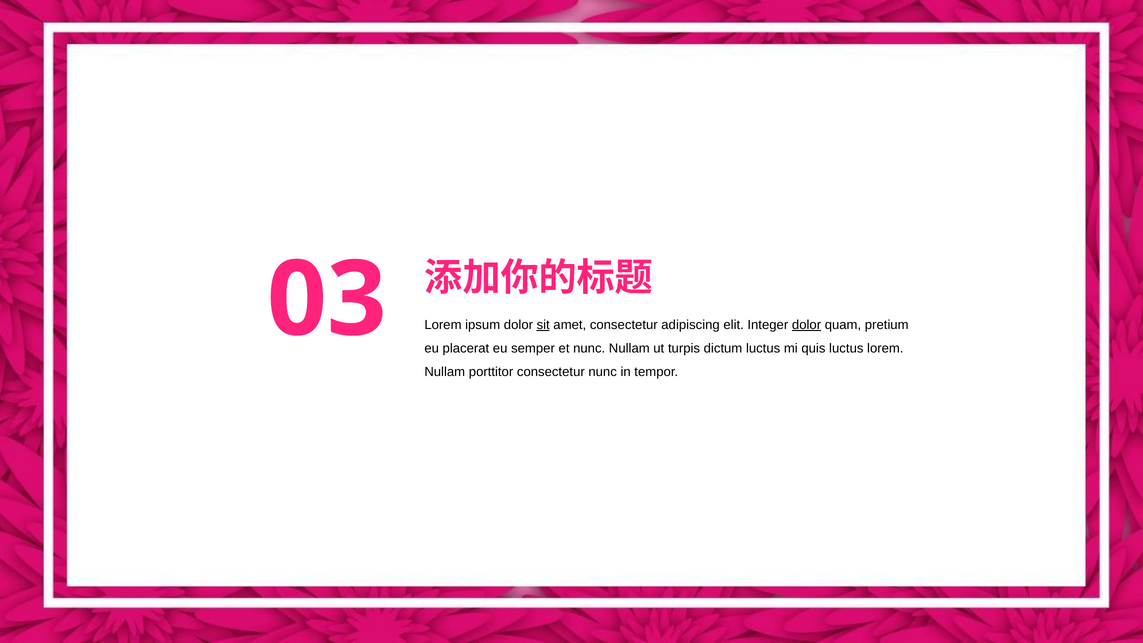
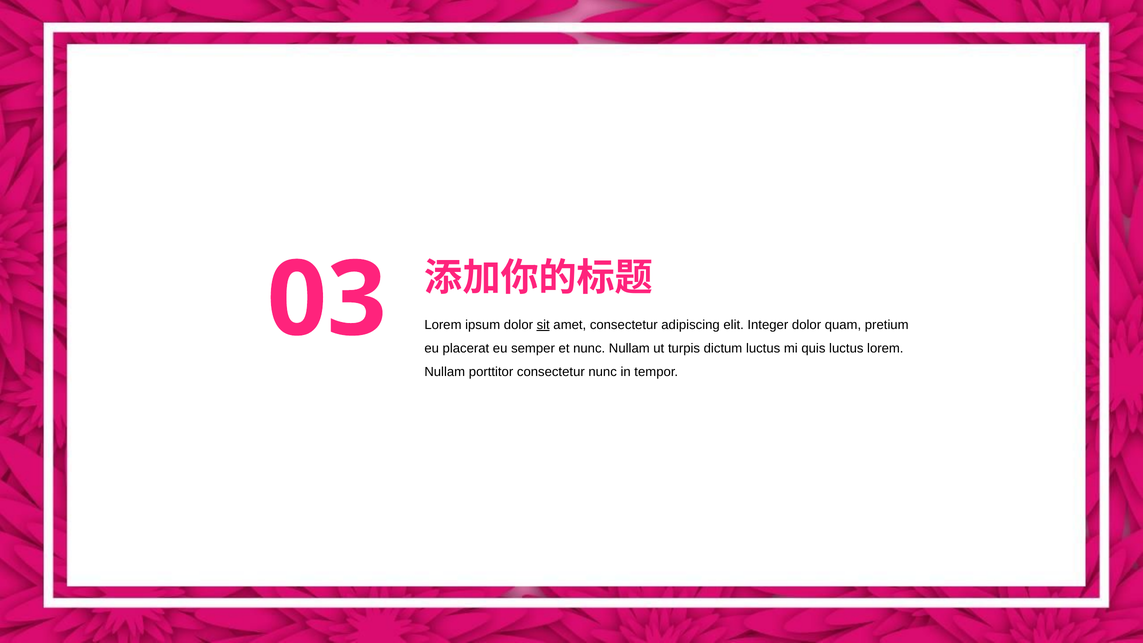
dolor at (807, 325) underline: present -> none
